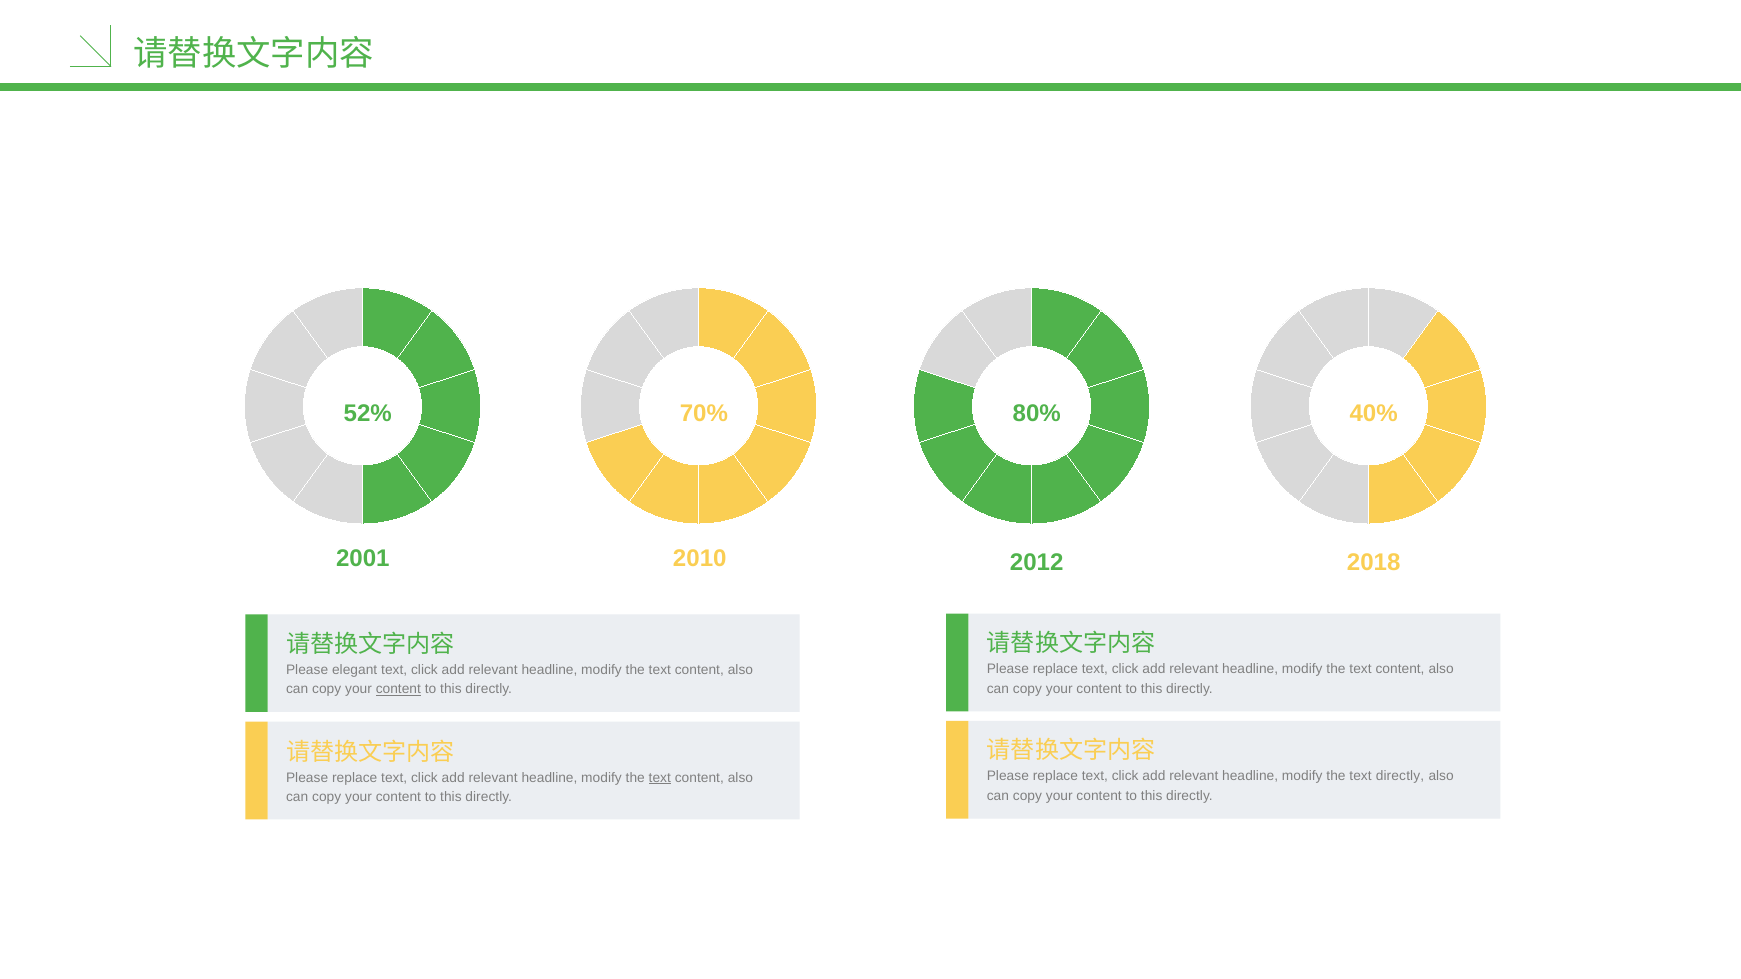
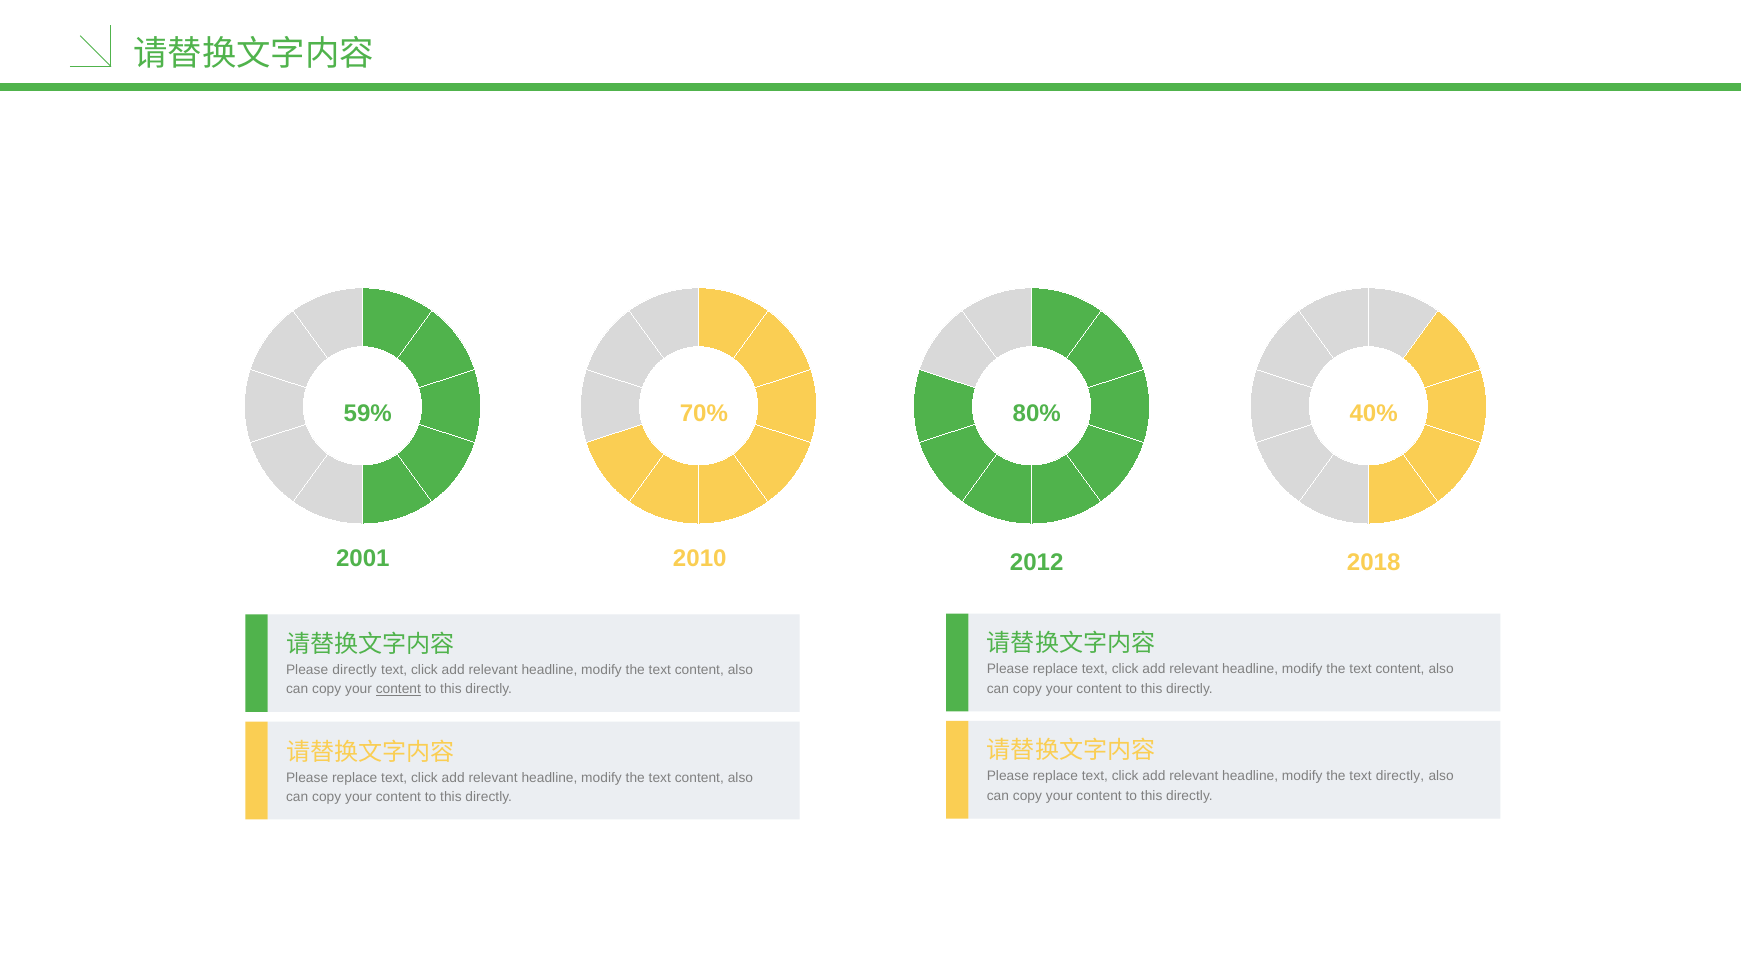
52%: 52% -> 59%
Please elegant: elegant -> directly
text at (660, 778) underline: present -> none
